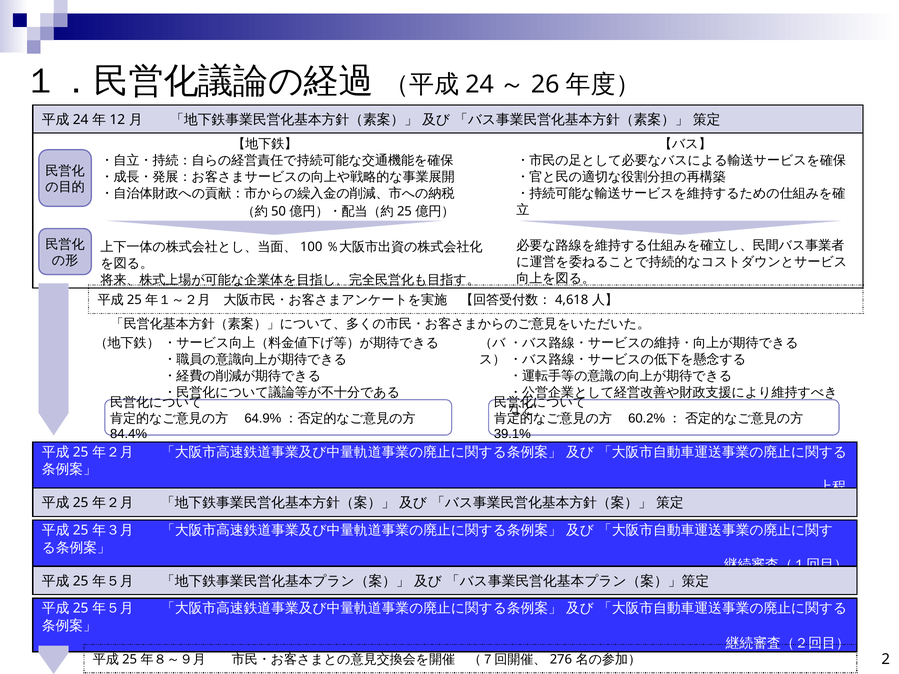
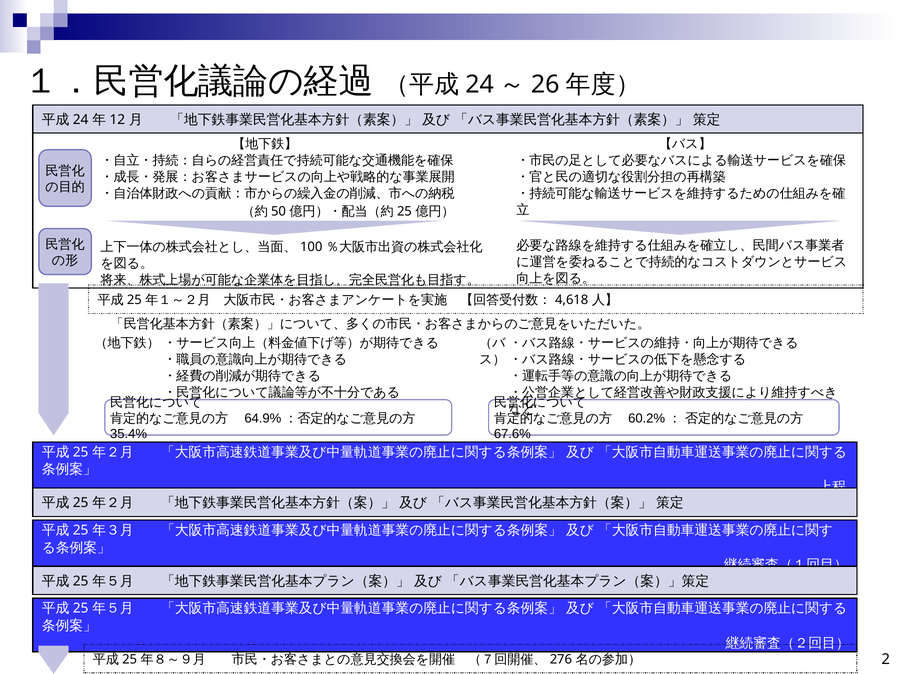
84.4%: 84.4% -> 35.4%
39.1%: 39.1% -> 67.6%
